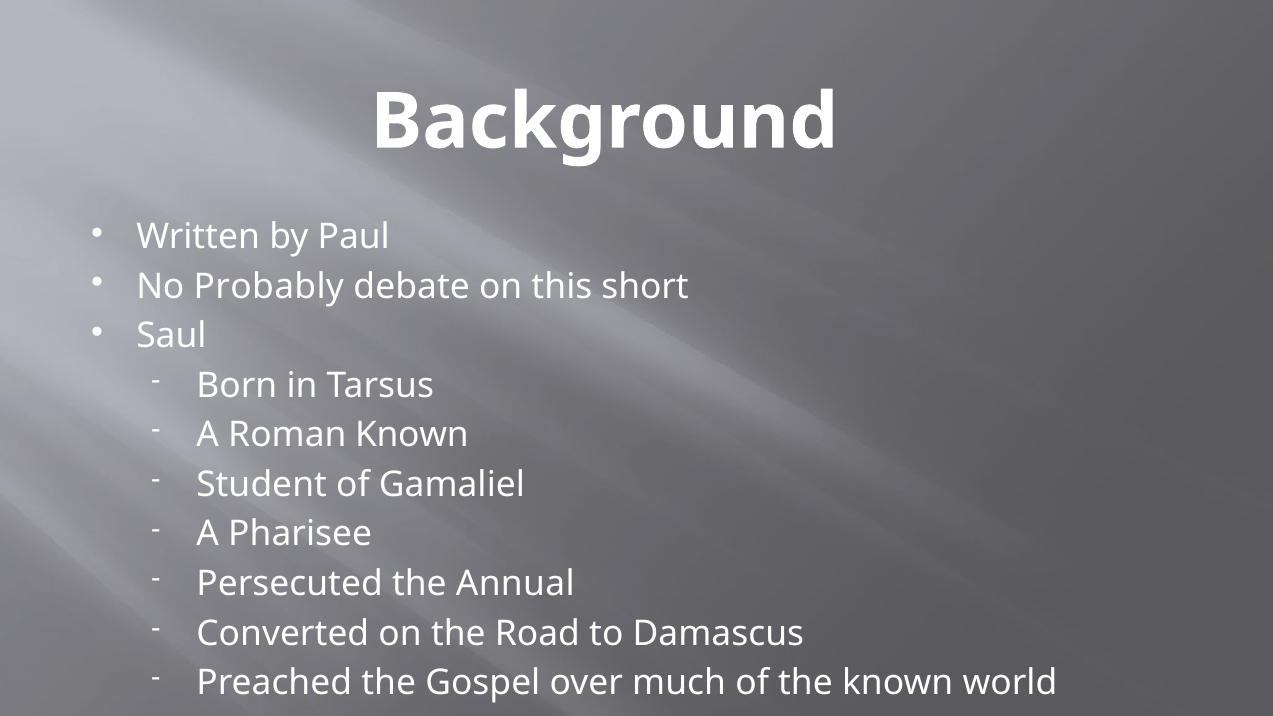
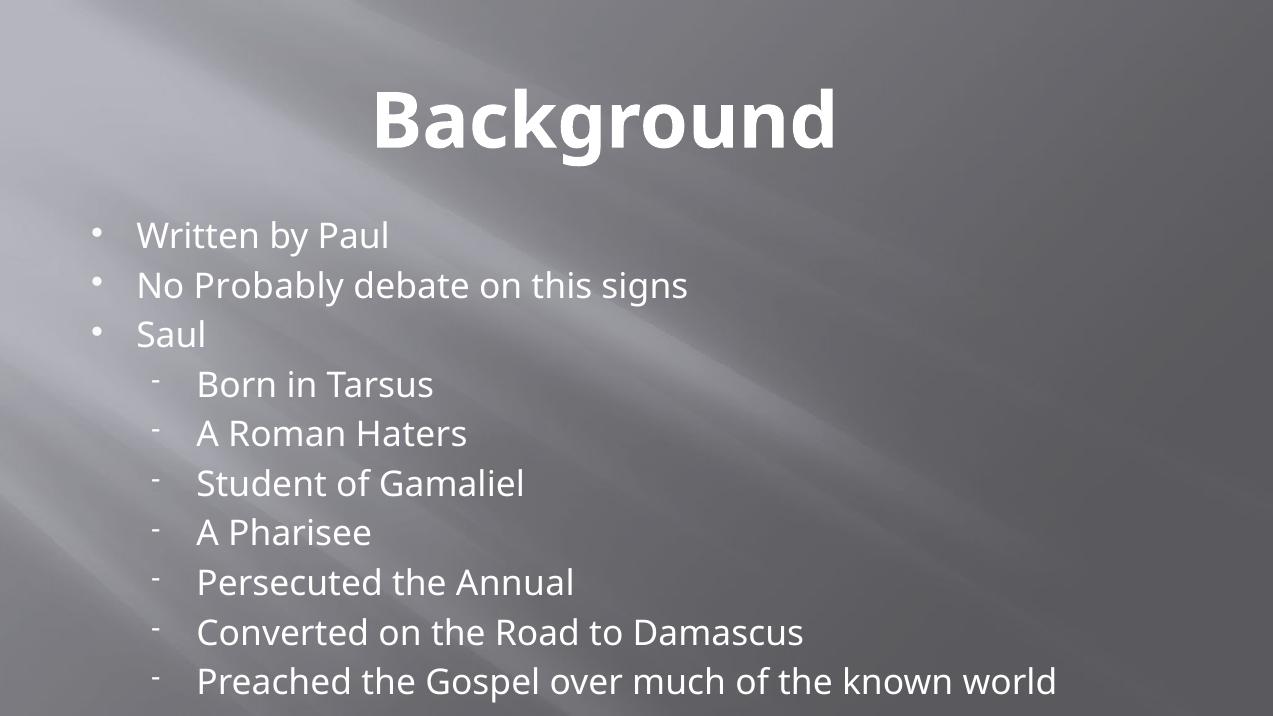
short: short -> signs
Roman Known: Known -> Haters
